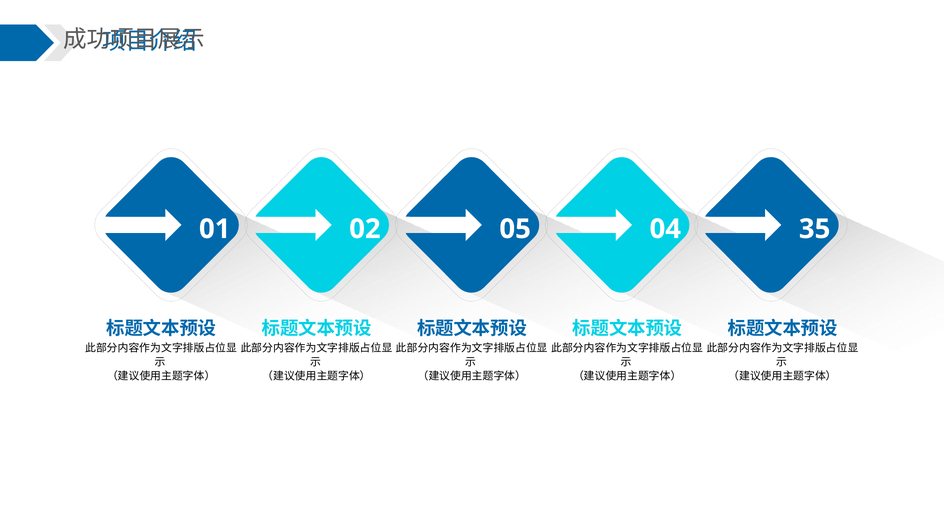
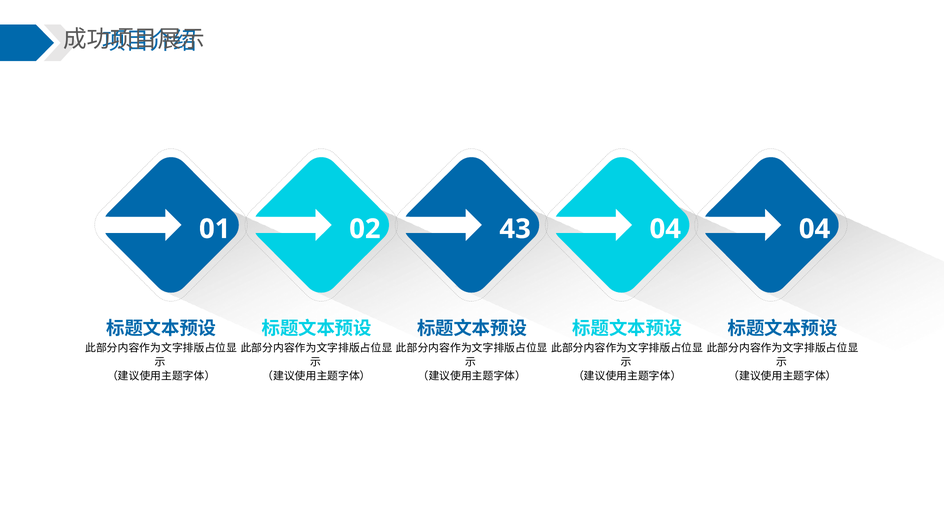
05: 05 -> 43
04 35: 35 -> 04
